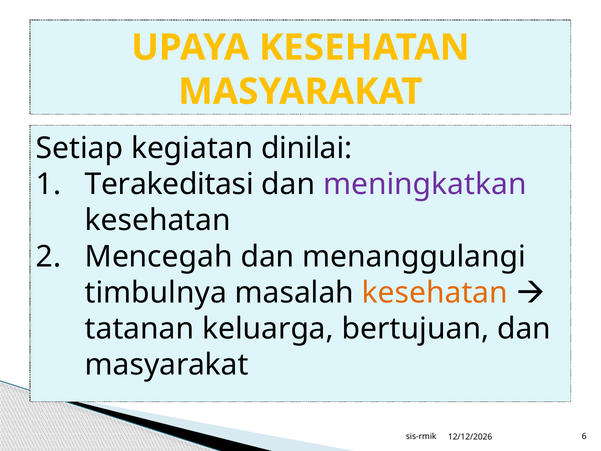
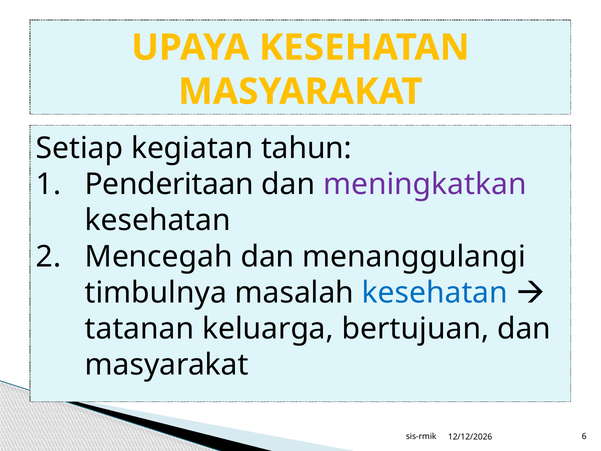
dinilai: dinilai -> tahun
Terakeditasi: Terakeditasi -> Penderitaan
kesehatan at (435, 293) colour: orange -> blue
